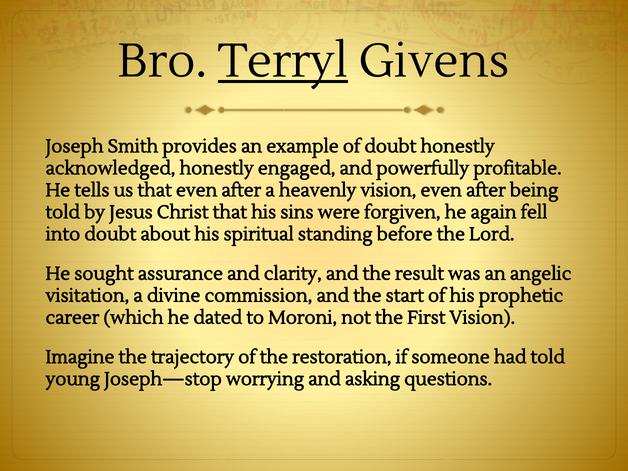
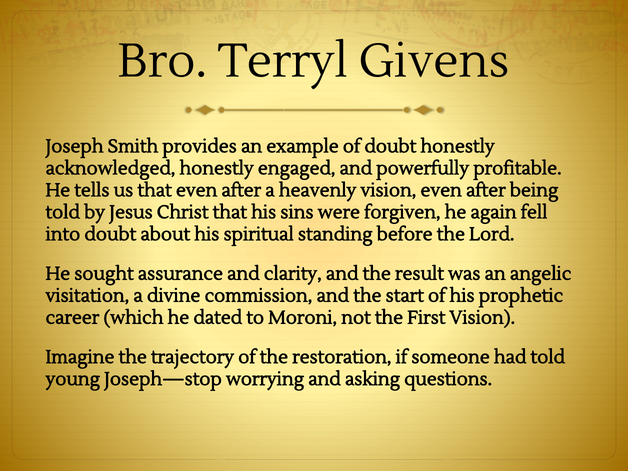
Terryl underline: present -> none
